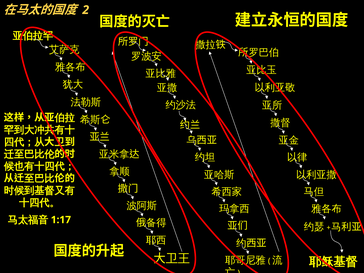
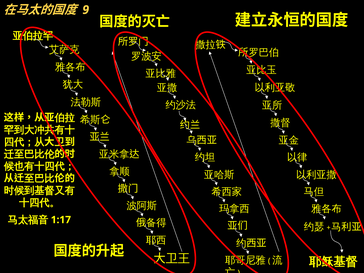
2: 2 -> 9
